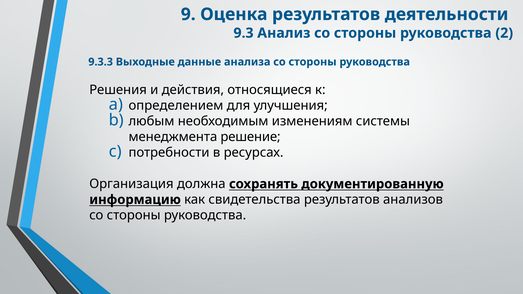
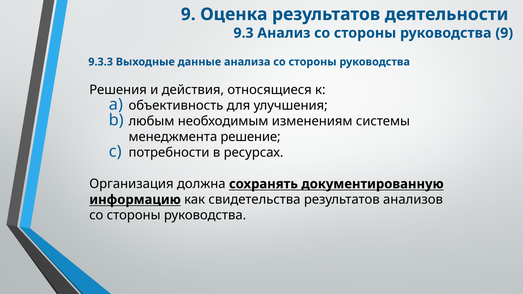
руководства 2: 2 -> 9
определением: определением -> объективность
